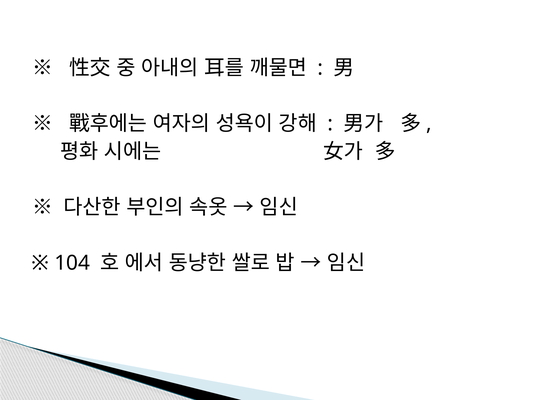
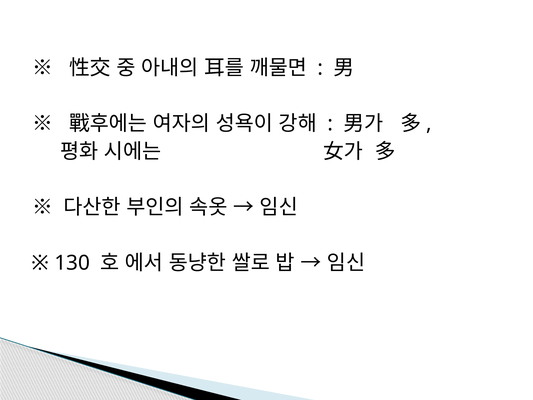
104: 104 -> 130
